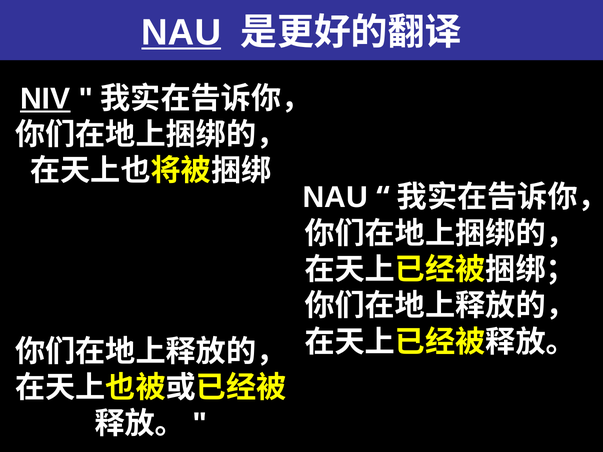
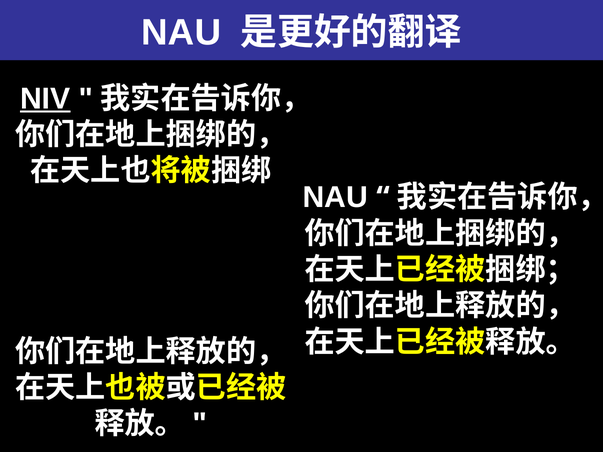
NAU at (181, 33) underline: present -> none
